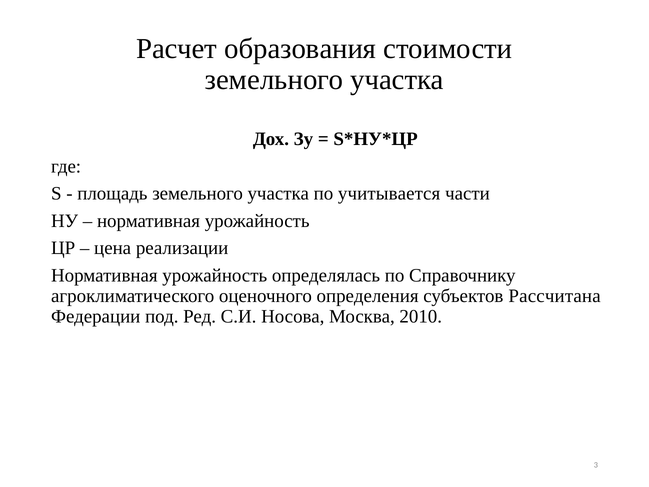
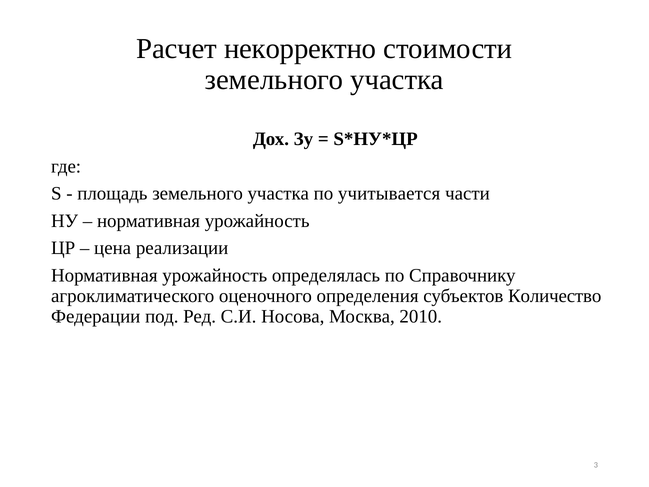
образования: образования -> некорректно
Рассчитана: Рассчитана -> Количество
